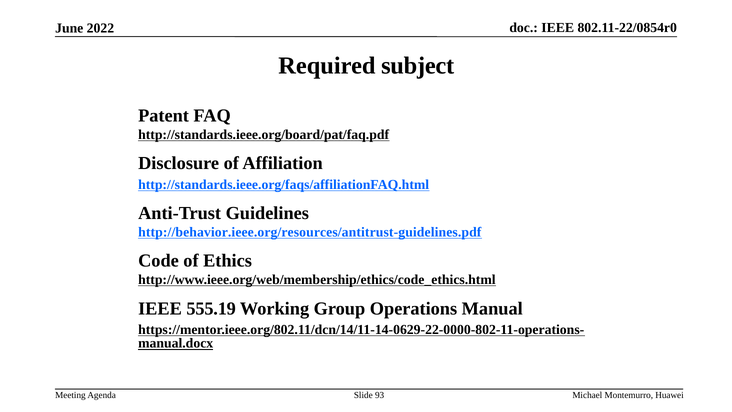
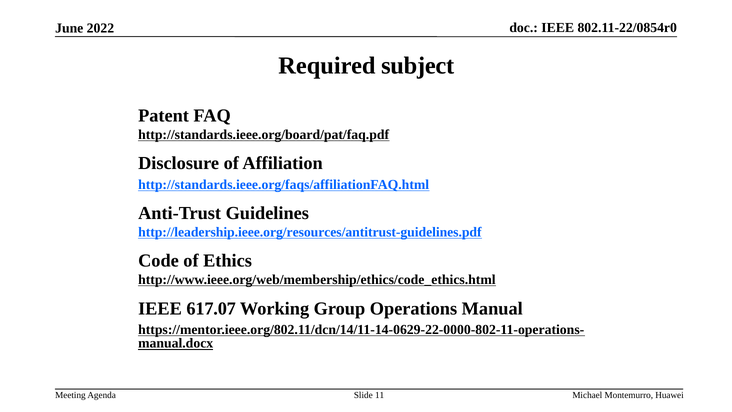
http://behavior.ieee.org/resources/antitrust-guidelines.pdf: http://behavior.ieee.org/resources/antitrust-guidelines.pdf -> http://leadership.ieee.org/resources/antitrust-guidelines.pdf
555.19: 555.19 -> 617.07
93: 93 -> 11
